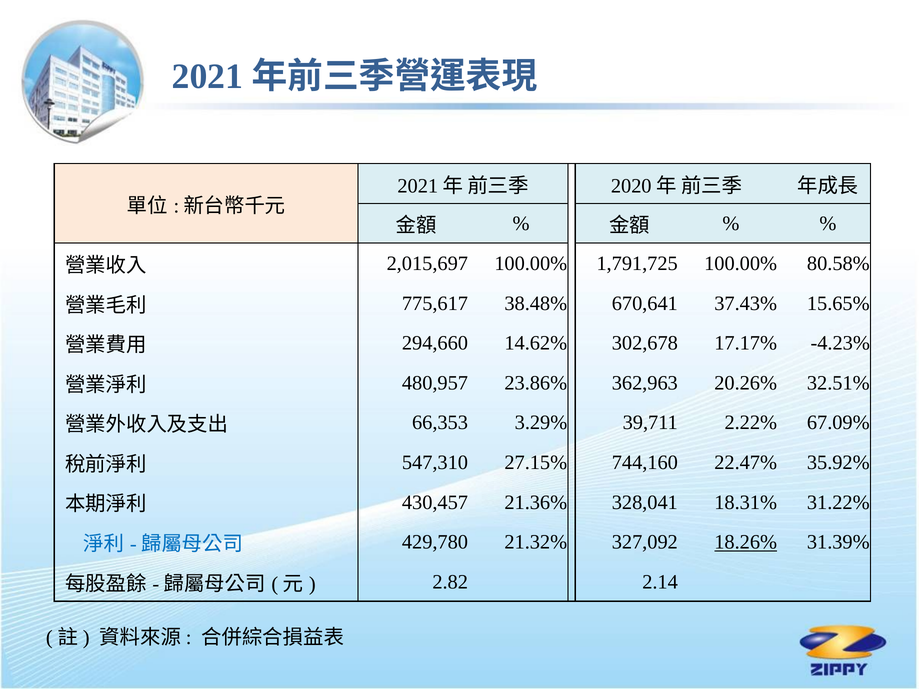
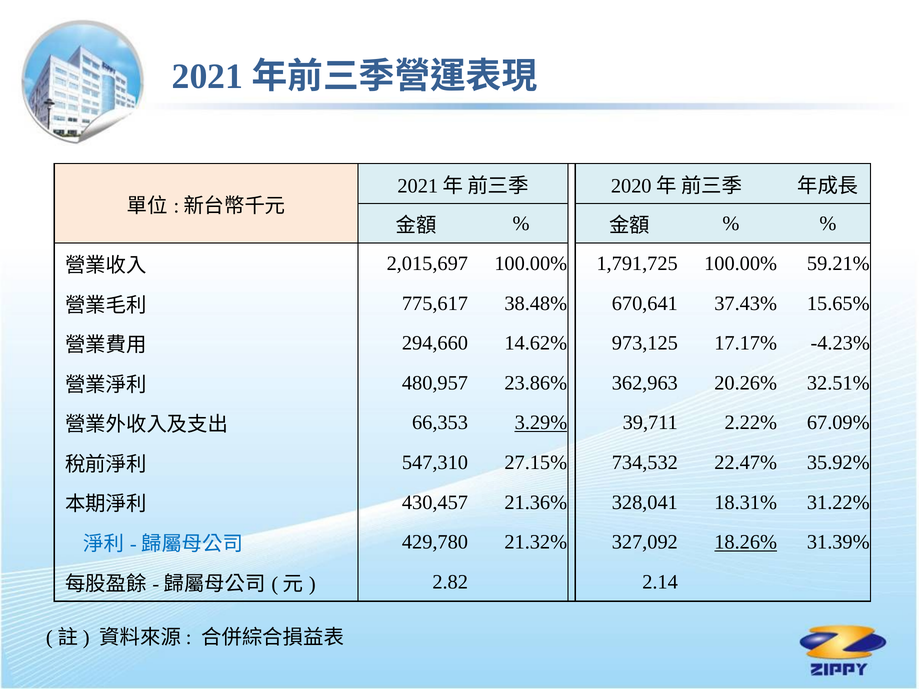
80.58%: 80.58% -> 59.21%
302,678: 302,678 -> 973,125
3.29% underline: none -> present
744,160: 744,160 -> 734,532
